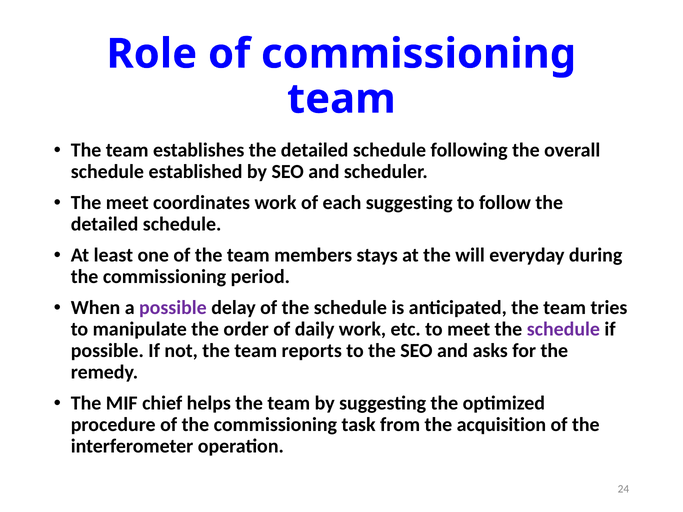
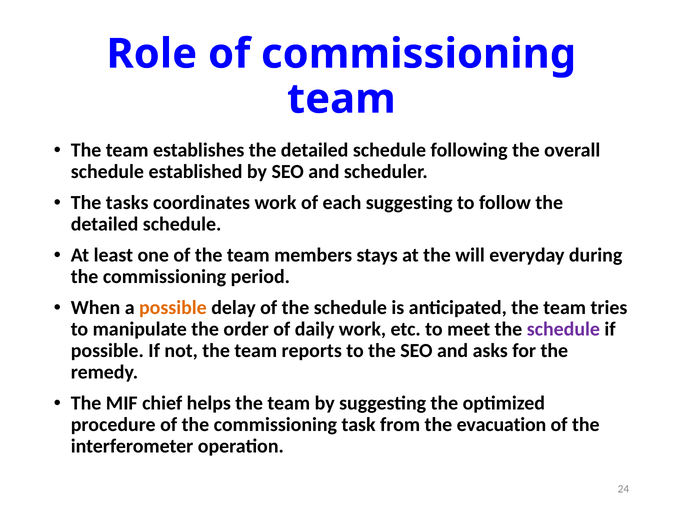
The meet: meet -> tasks
possible at (173, 308) colour: purple -> orange
acquisition: acquisition -> evacuation
